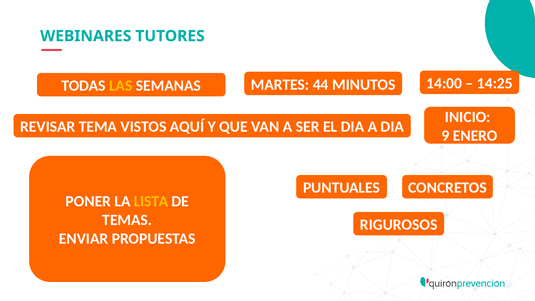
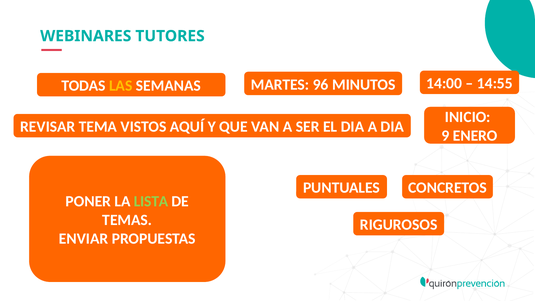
14:25: 14:25 -> 14:55
44: 44 -> 96
LISTA colour: yellow -> light green
